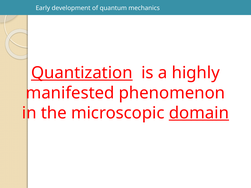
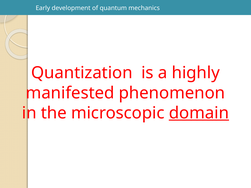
Quantization underline: present -> none
